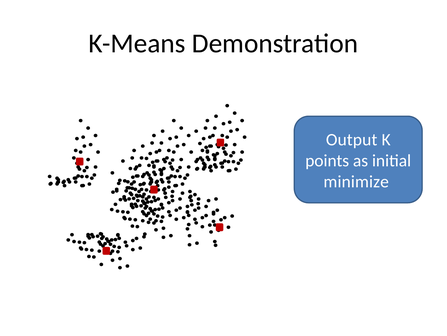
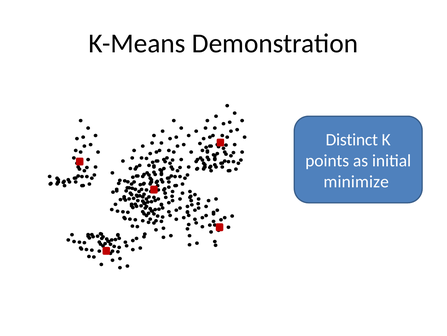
Output: Output -> Distinct
